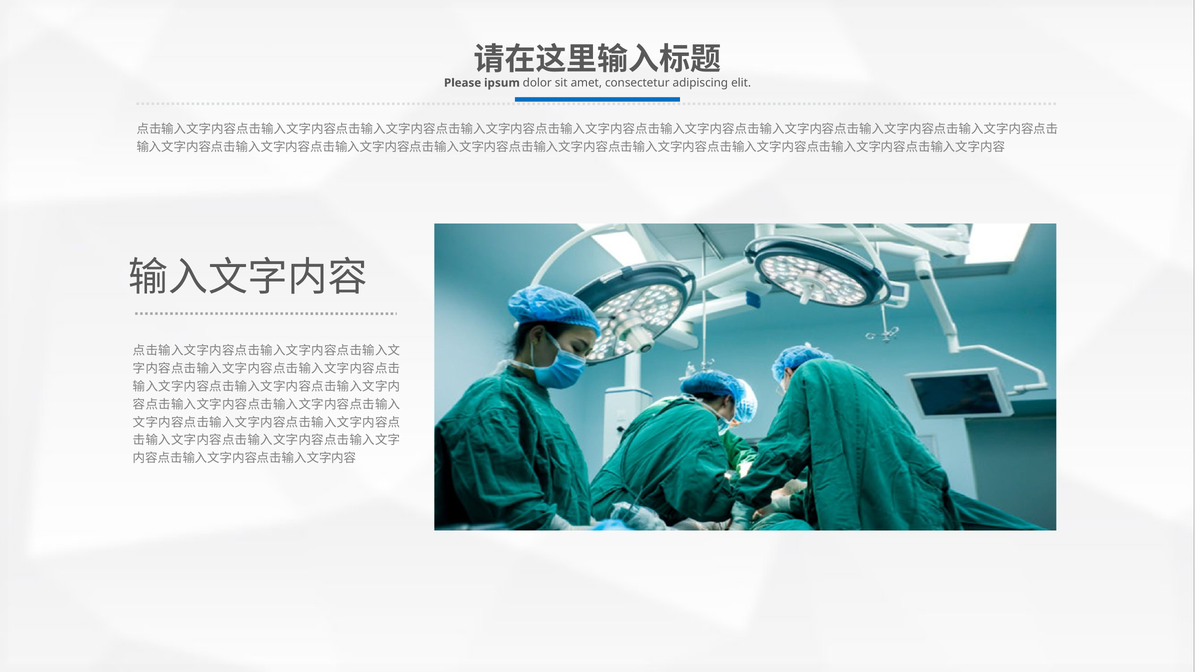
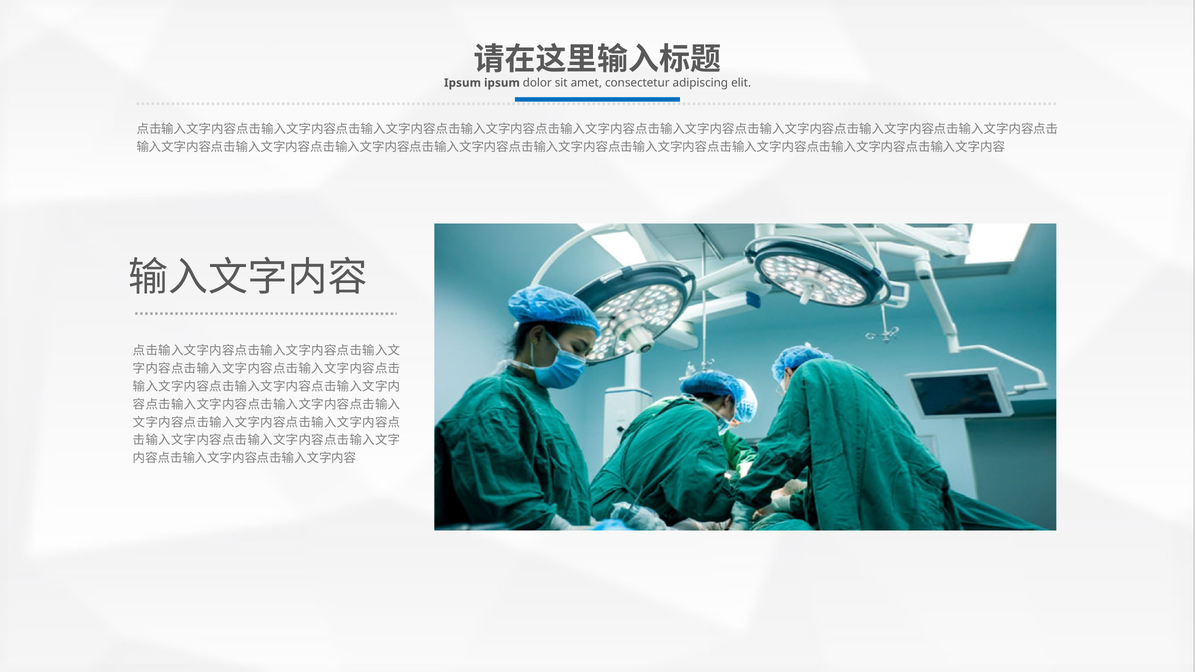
Please at (463, 83): Please -> Ipsum
